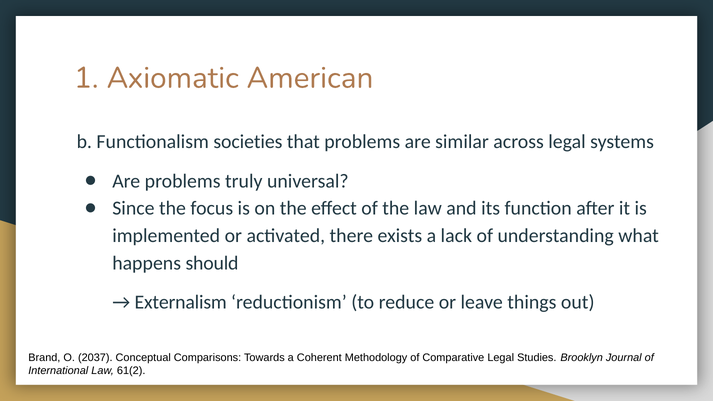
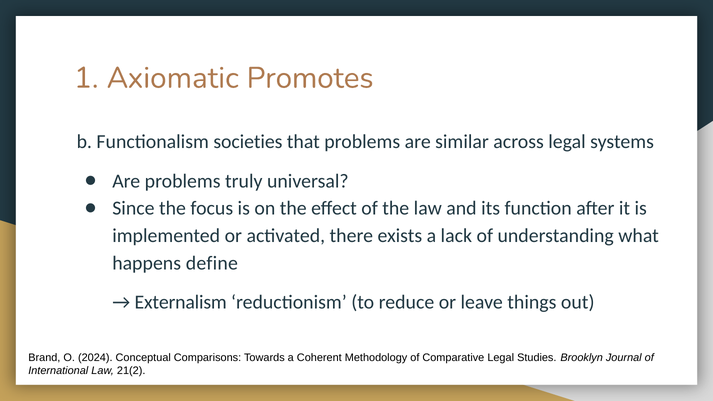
American: American -> Promotes
should: should -> define
2037: 2037 -> 2024
61(2: 61(2 -> 21(2
